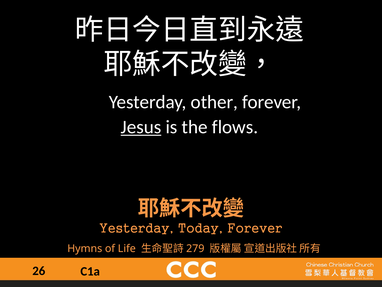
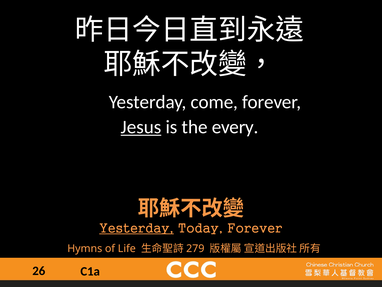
other: other -> come
flows: flows -> every
Yesterday at (137, 228) underline: none -> present
